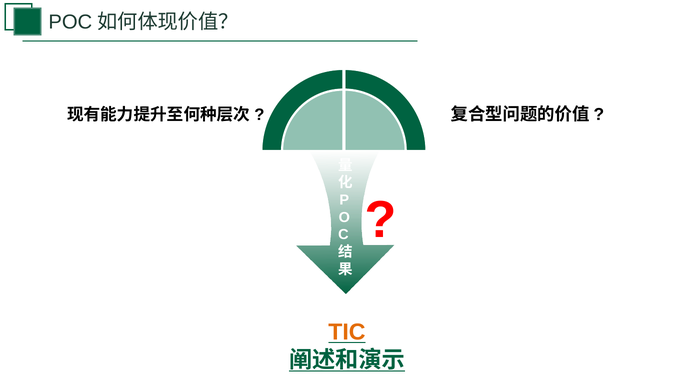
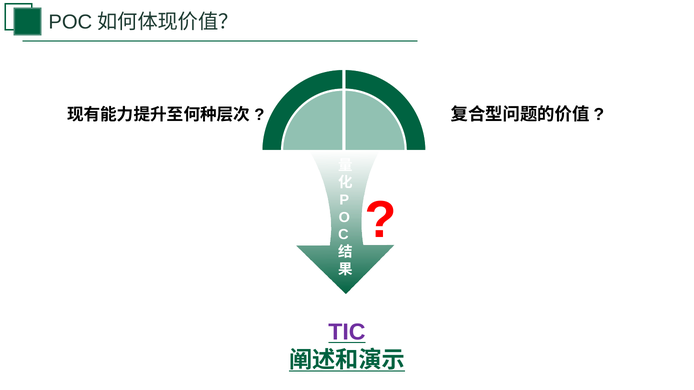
TIC colour: orange -> purple
